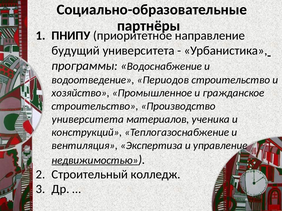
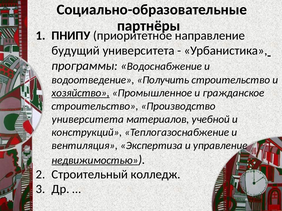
Периодов: Периодов -> Получить
хозяйство underline: none -> present
ученика: ученика -> учебной
